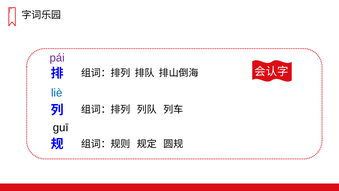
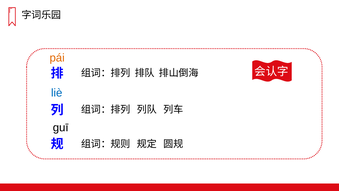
pái colour: purple -> orange
